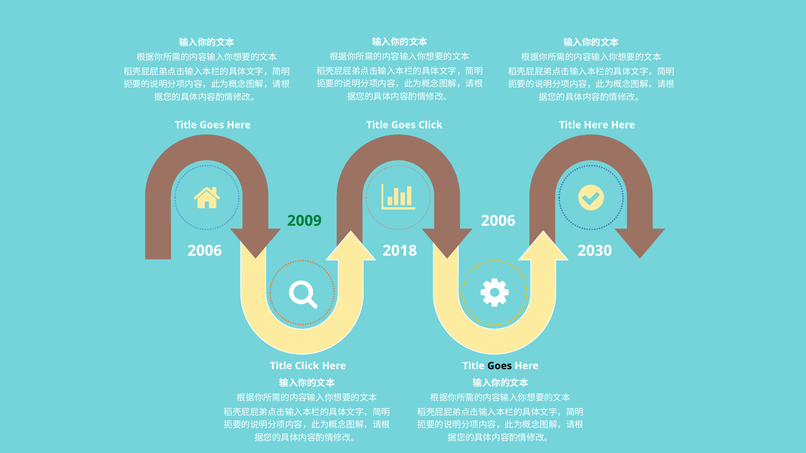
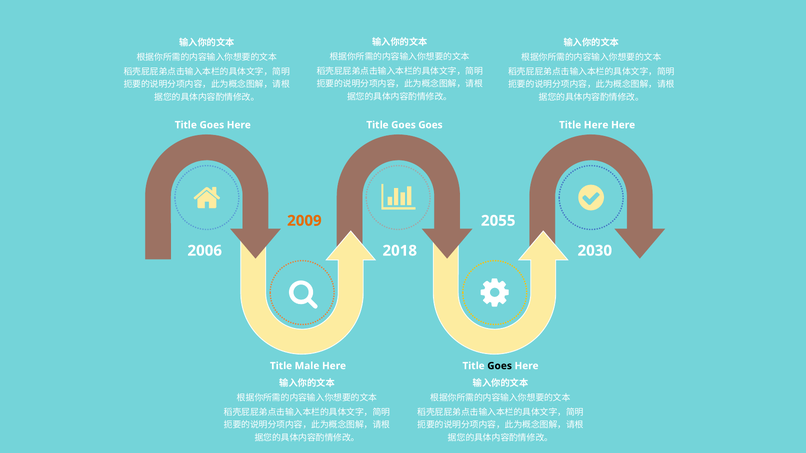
Goes Click: Click -> Goes
2009 colour: green -> orange
2006 at (498, 221): 2006 -> 2055
Title Click: Click -> Male
